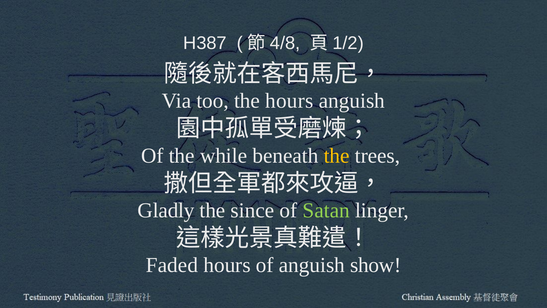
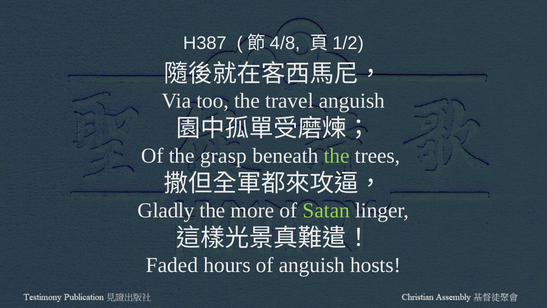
the hours: hours -> travel
while: while -> grasp
the at (337, 156) colour: yellow -> light green
since: since -> more
show: show -> hosts
